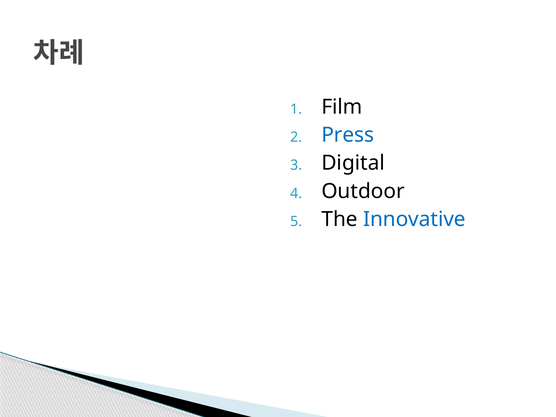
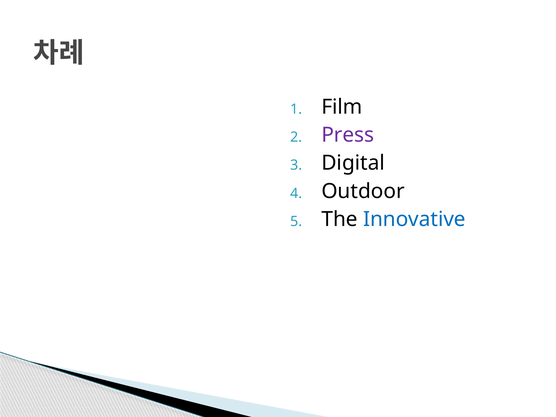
Press colour: blue -> purple
